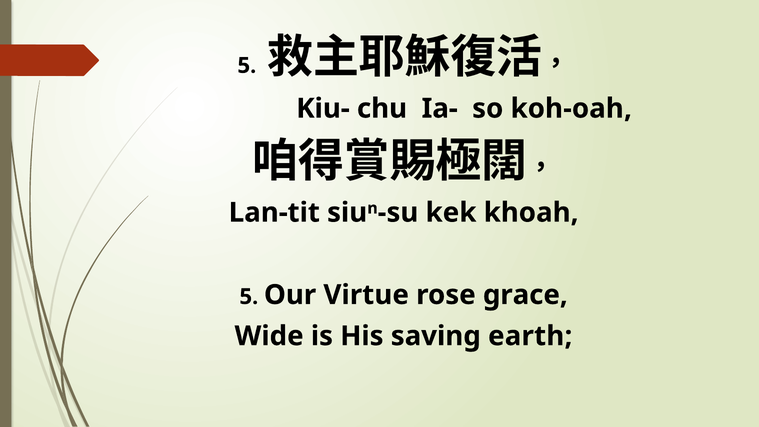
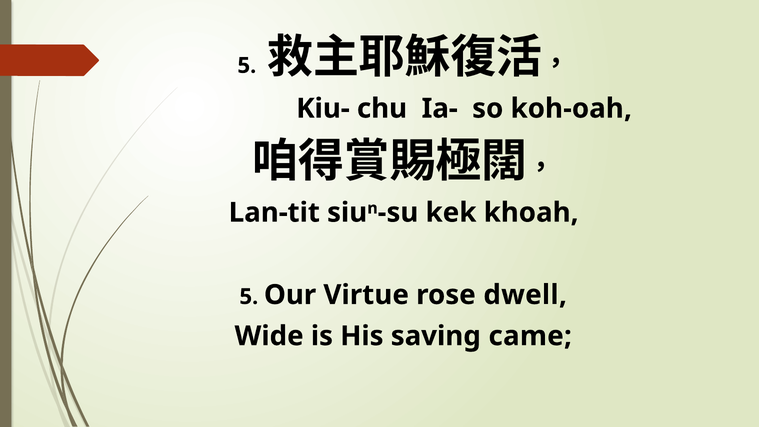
grace: grace -> dwell
earth: earth -> came
